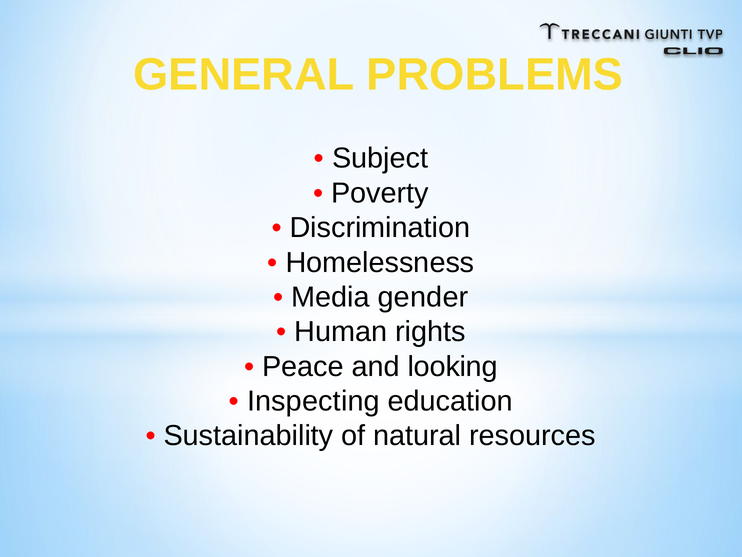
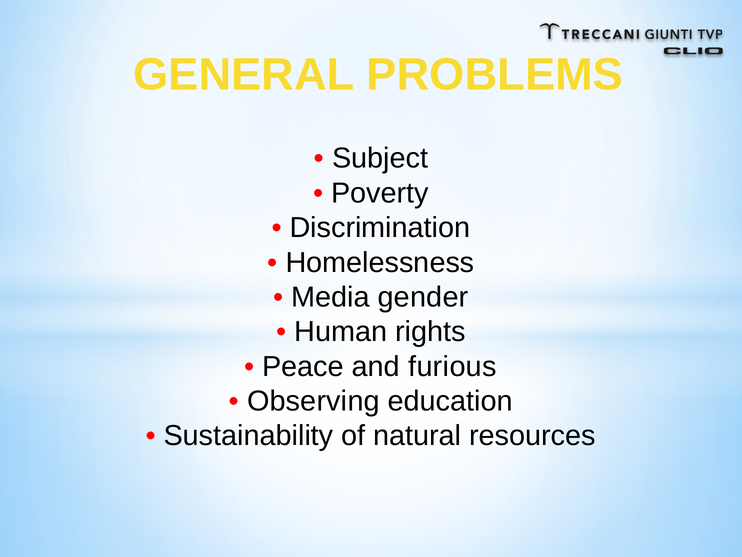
looking: looking -> furious
Inspecting: Inspecting -> Observing
